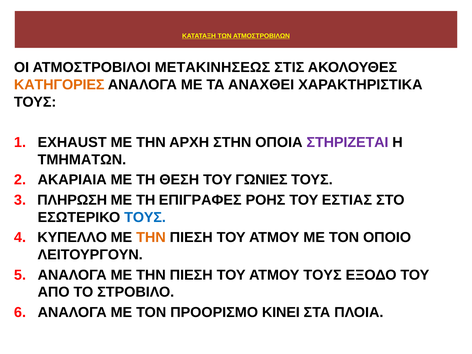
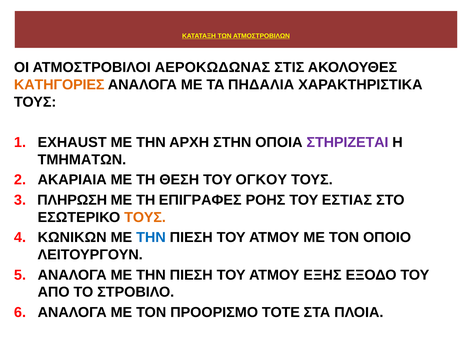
ΜΕΤΑΚΙΝΗΣΕΩΣ: ΜΕΤΑΚΙΝΗΣΕΩΣ -> ΑΕΡΟΚΩΔΩΝΑΣ
ΑΝΑΧΘΕΙ: ΑΝΑΧΘΕΙ -> ΠΗΔΑΛΙΑ
ΓΩΝΙΕΣ: ΓΩΝΙΕΣ -> ΟΓΚΟΥ
ΤΟΥΣ at (145, 217) colour: blue -> orange
ΚΥΠΕΛΛΟ: ΚΥΠΕΛΛΟ -> ΚΩΝΙΚΩΝ
ΤΗΝ at (151, 237) colour: orange -> blue
ΑΤΜΟΥ ΤΟΥΣ: ΤΟΥΣ -> ΕΞΗΣ
ΚΙΝΕΙ: ΚΙΝΕΙ -> ΤΟΤΕ
